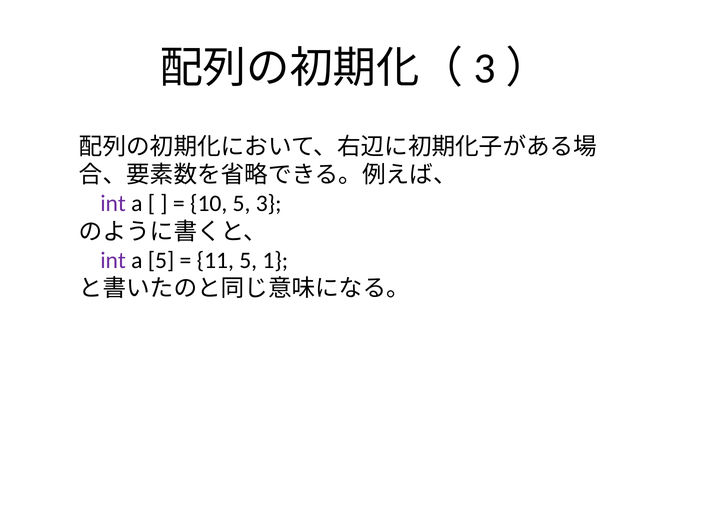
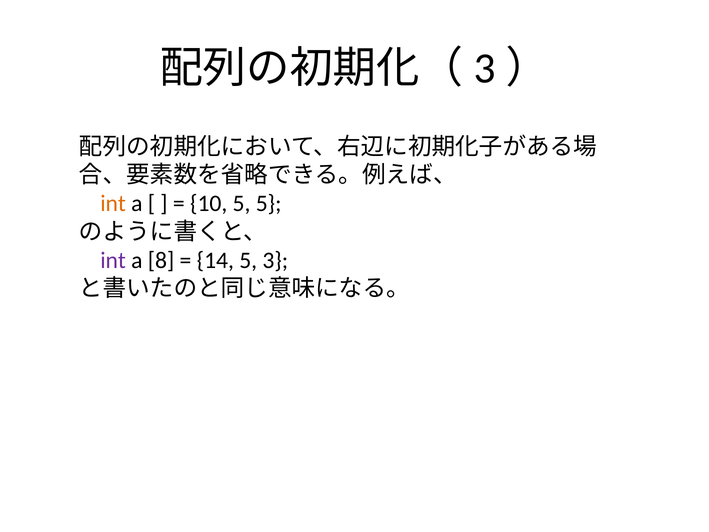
int at (113, 203) colour: purple -> orange
5 3: 3 -> 5
a 5: 5 -> 8
11: 11 -> 14
1: 1 -> 3
